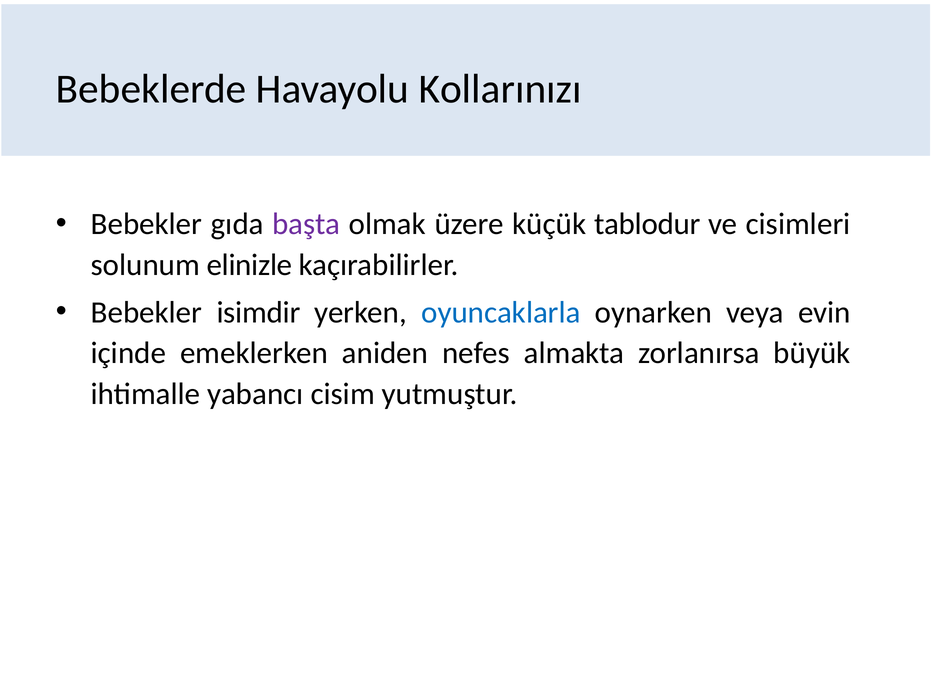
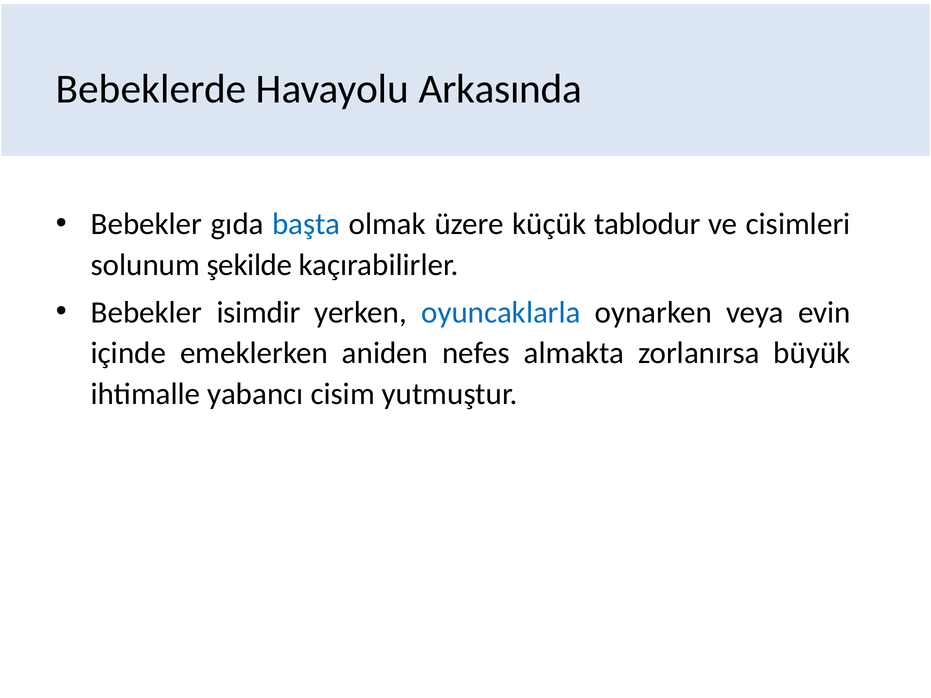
Kollarınızı: Kollarınızı -> Arkasında
başta colour: purple -> blue
elinizle: elinizle -> şekilde
